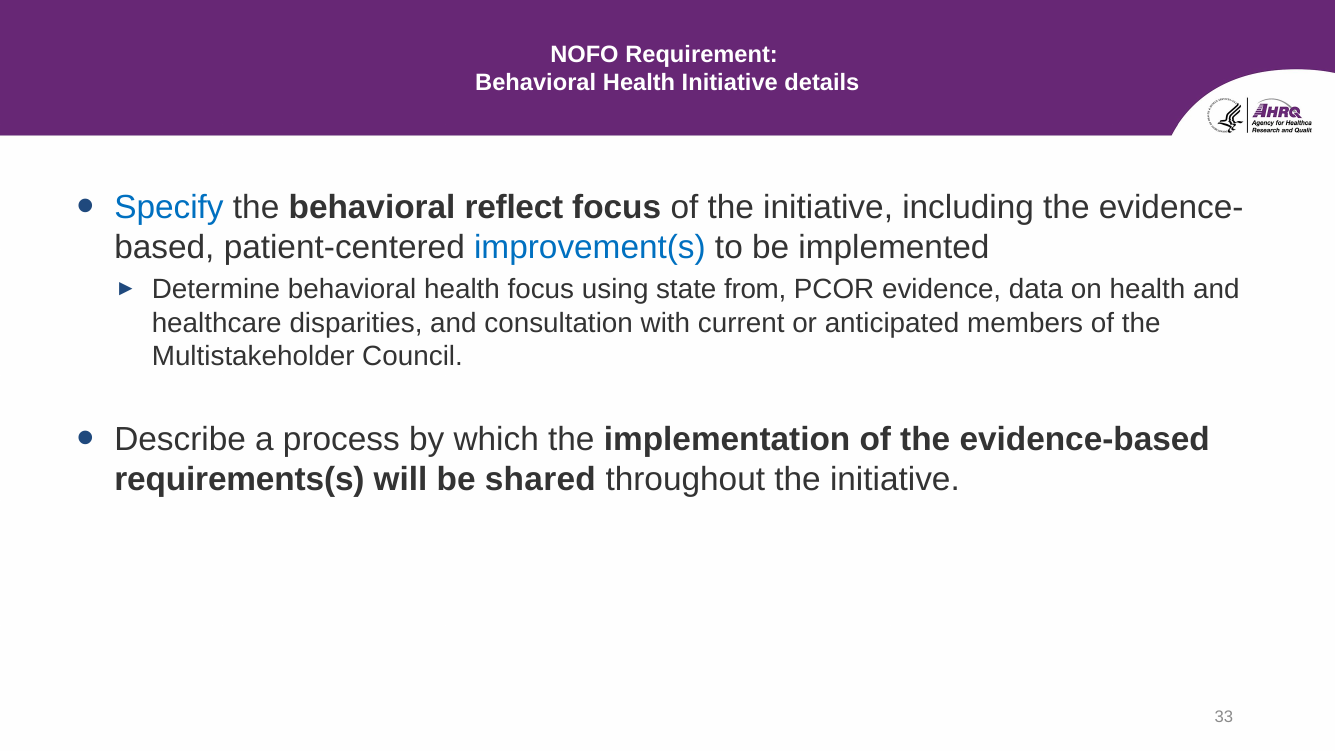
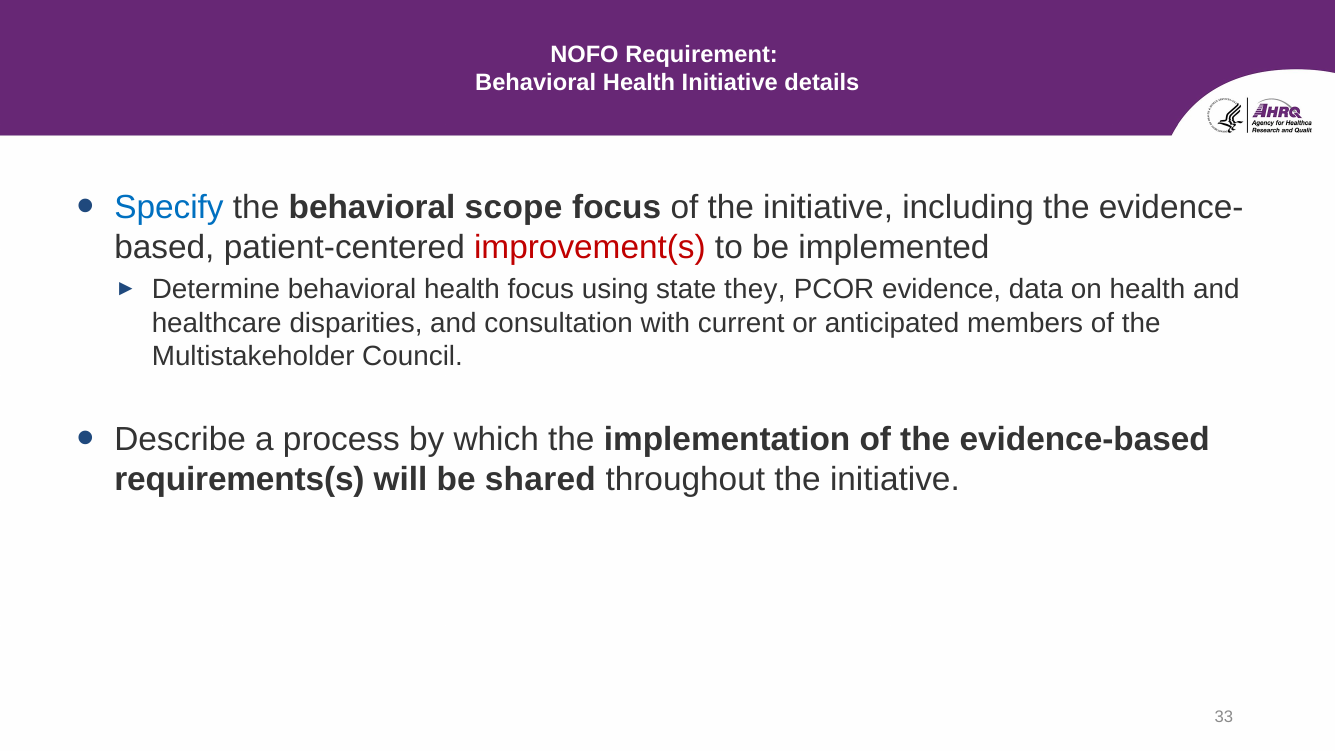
reflect: reflect -> scope
improvement(s colour: blue -> red
from: from -> they
